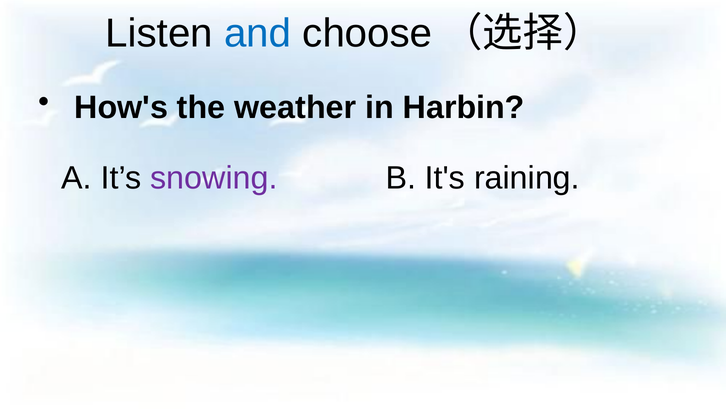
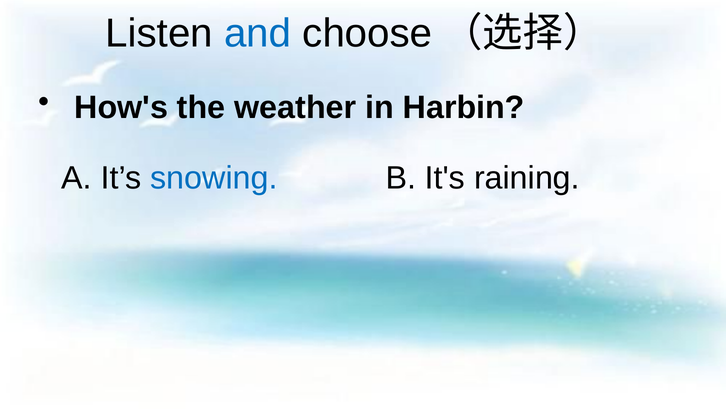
snowing colour: purple -> blue
